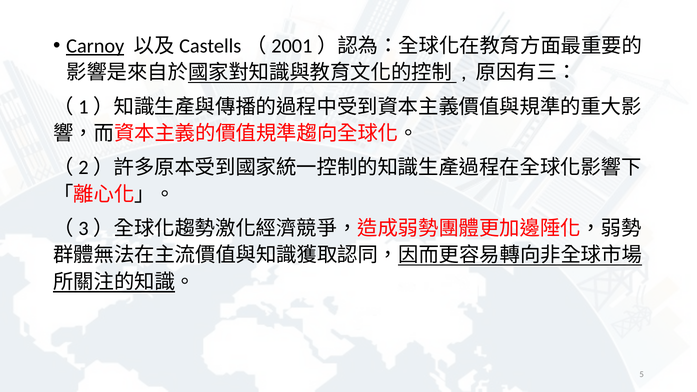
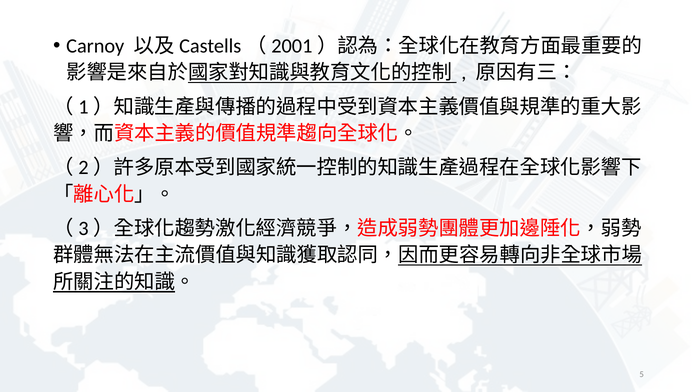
Carnoy underline: present -> none
